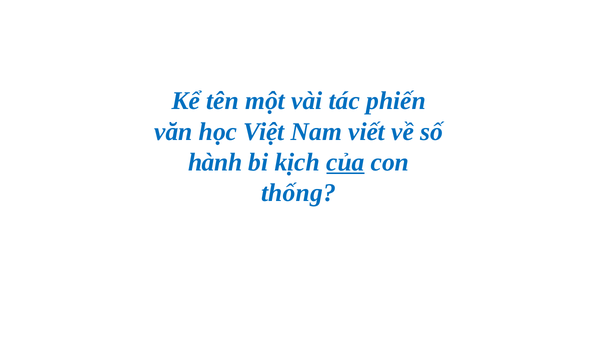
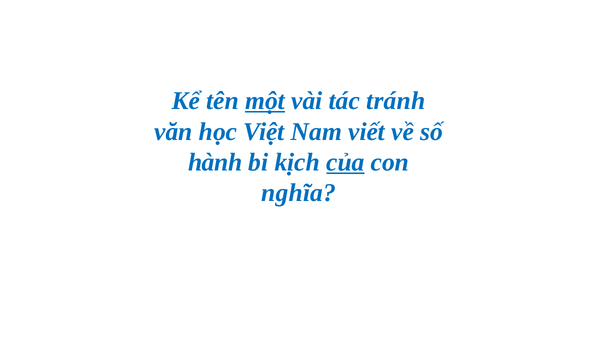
một underline: none -> present
phiến: phiến -> tránh
thống: thống -> nghĩa
